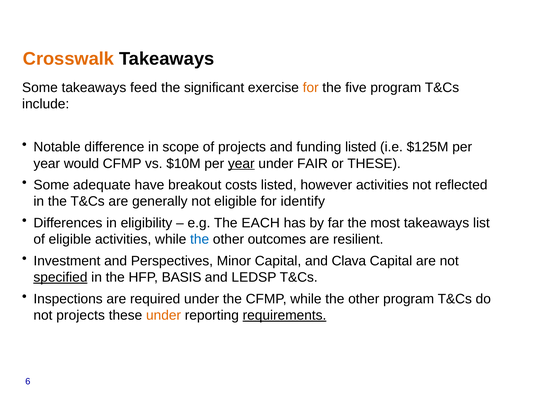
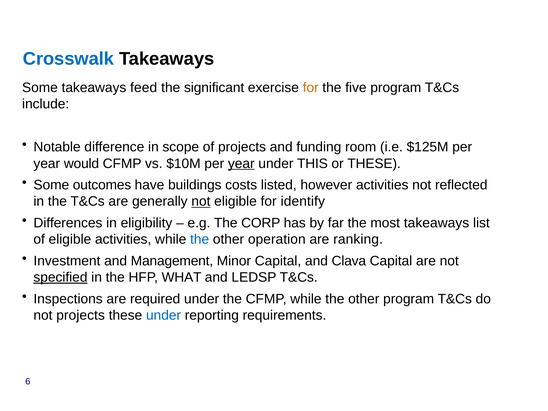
Crosswalk colour: orange -> blue
funding listed: listed -> room
FAIR: FAIR -> THIS
adequate: adequate -> outcomes
breakout: breakout -> buildings
not at (201, 201) underline: none -> present
EACH: EACH -> CORP
outcomes: outcomes -> operation
resilient: resilient -> ranking
Perspectives: Perspectives -> Management
BASIS: BASIS -> WHAT
under at (164, 315) colour: orange -> blue
requirements underline: present -> none
